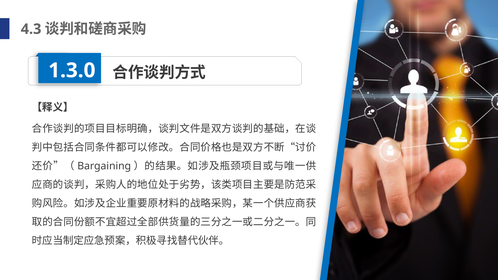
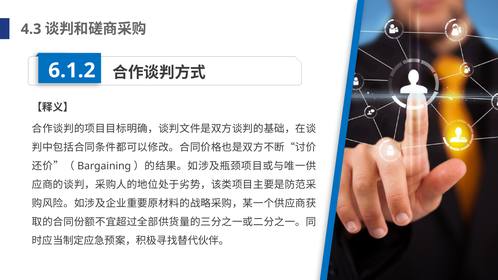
1.3.0: 1.3.0 -> 6.1.2
